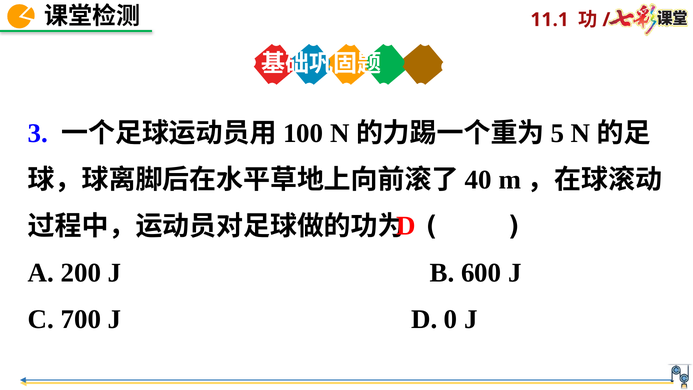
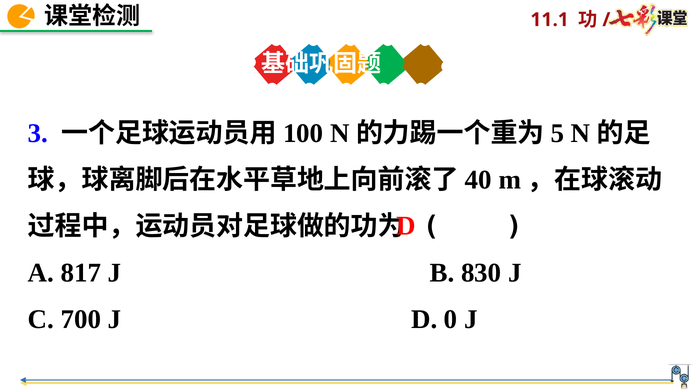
200: 200 -> 817
600: 600 -> 830
